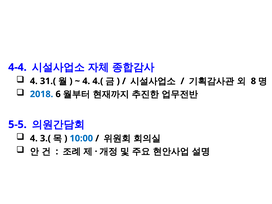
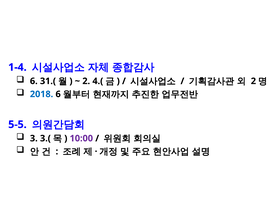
4-4: 4-4 -> 1-4
4 at (34, 81): 4 -> 6
4 at (86, 81): 4 -> 2
8 at (253, 81): 8 -> 2
4 at (34, 138): 4 -> 3
10:00 colour: blue -> purple
